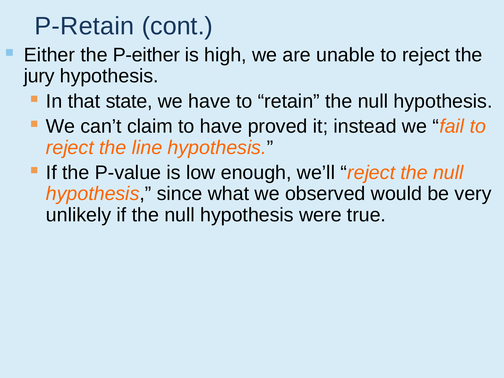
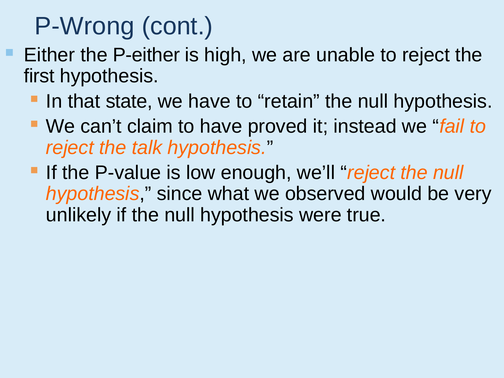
P-Retain: P-Retain -> P-Wrong
jury: jury -> first
line: line -> talk
